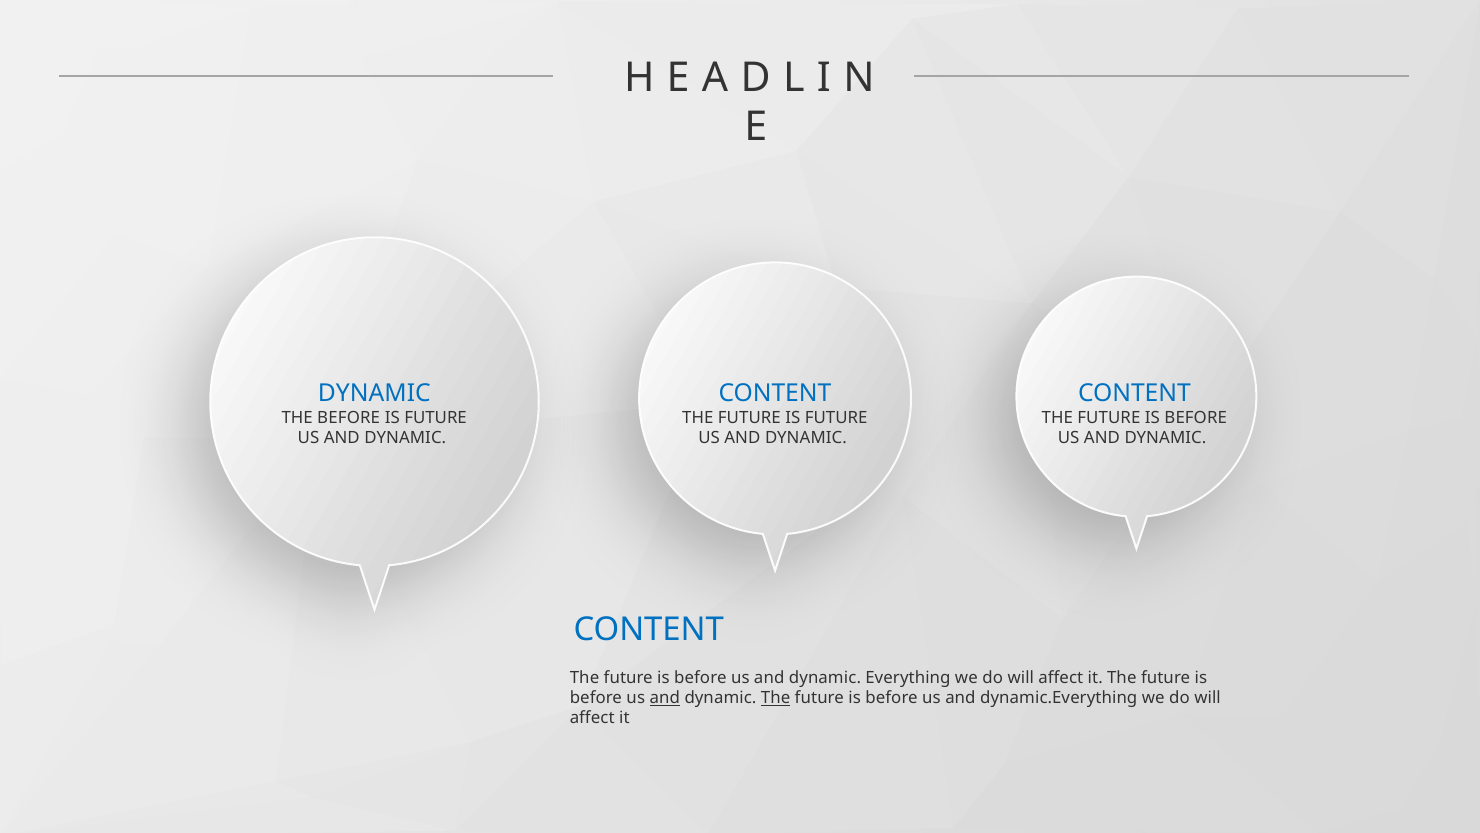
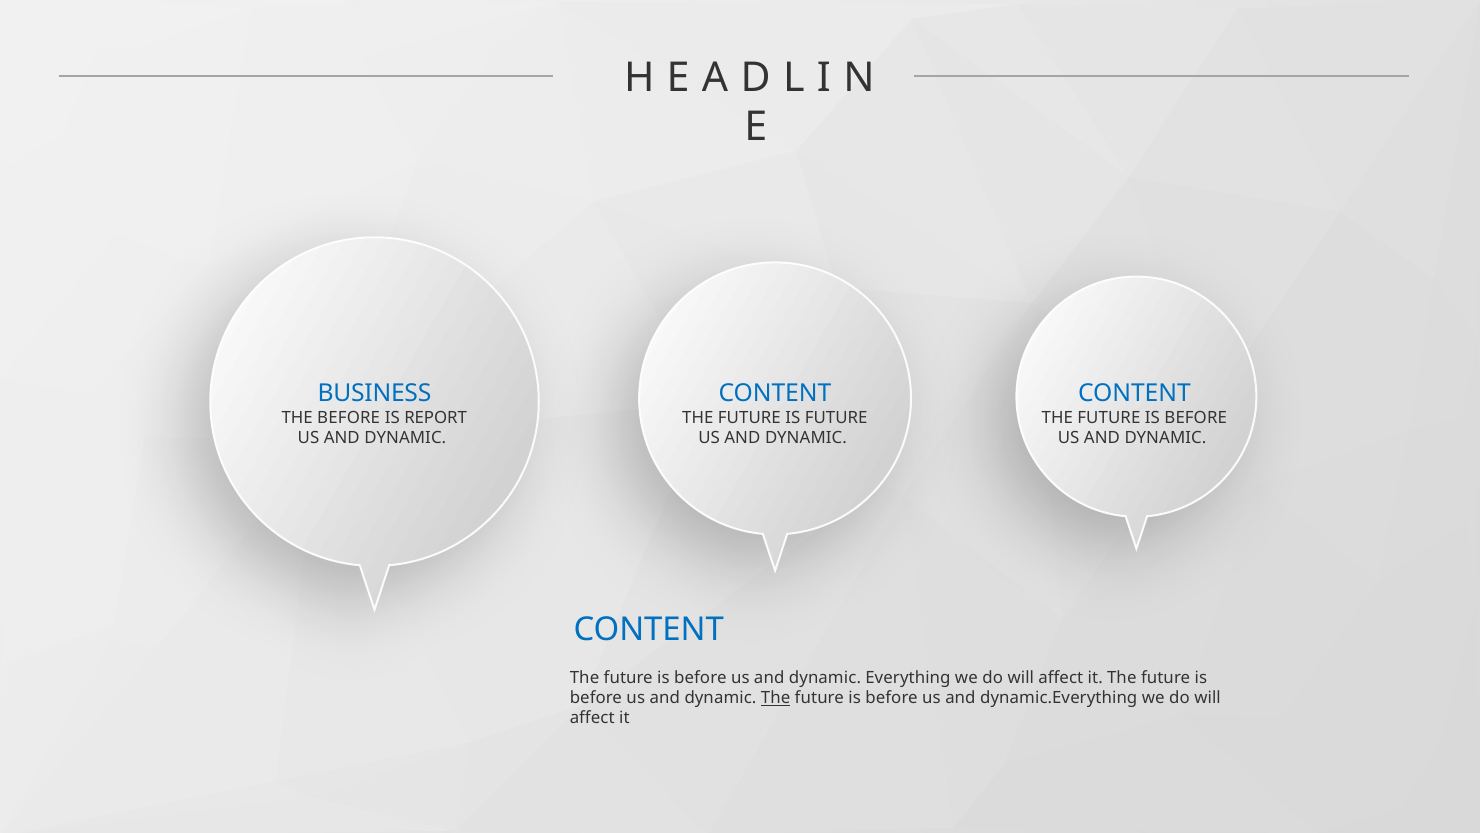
DYNAMIC at (374, 393): DYNAMIC -> BUSINESS
FUTURE at (436, 418): FUTURE -> REPORT
and at (665, 698) underline: present -> none
